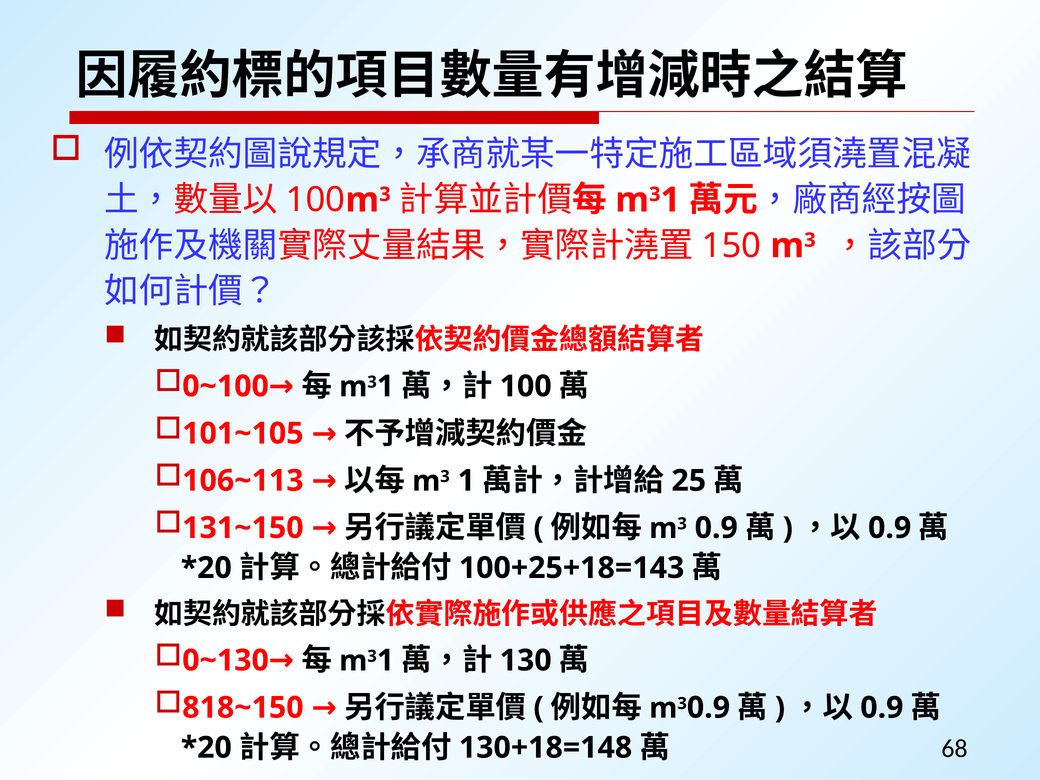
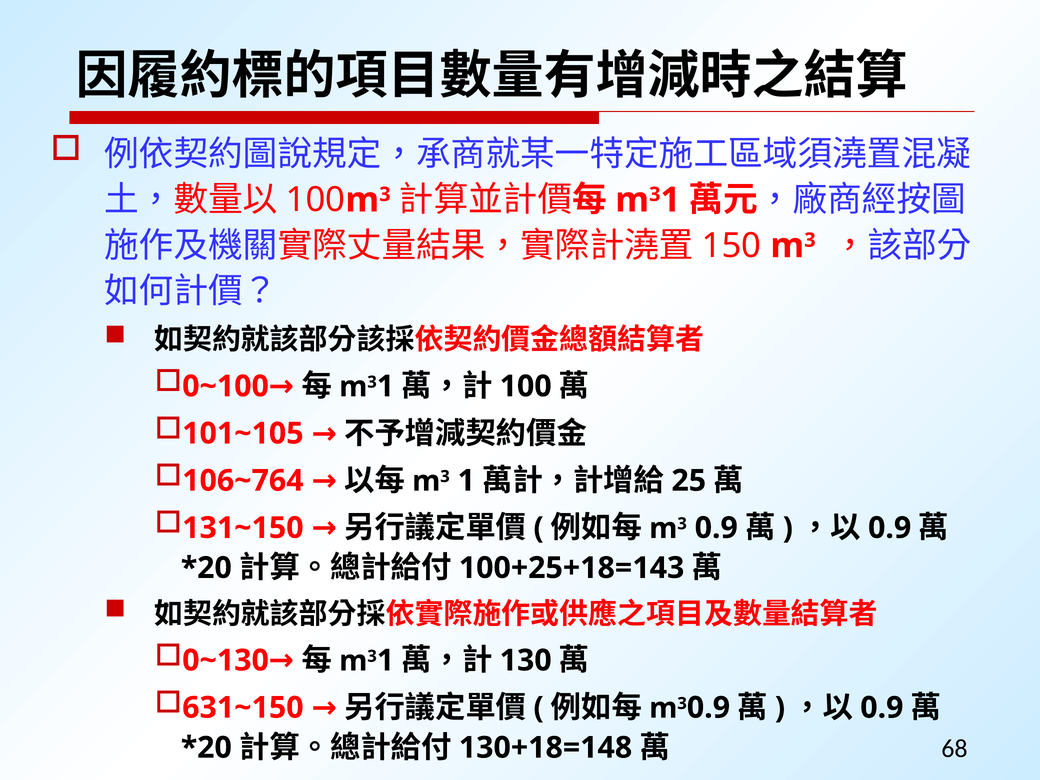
106~113: 106~113 -> 106~764
818~150: 818~150 -> 631~150
